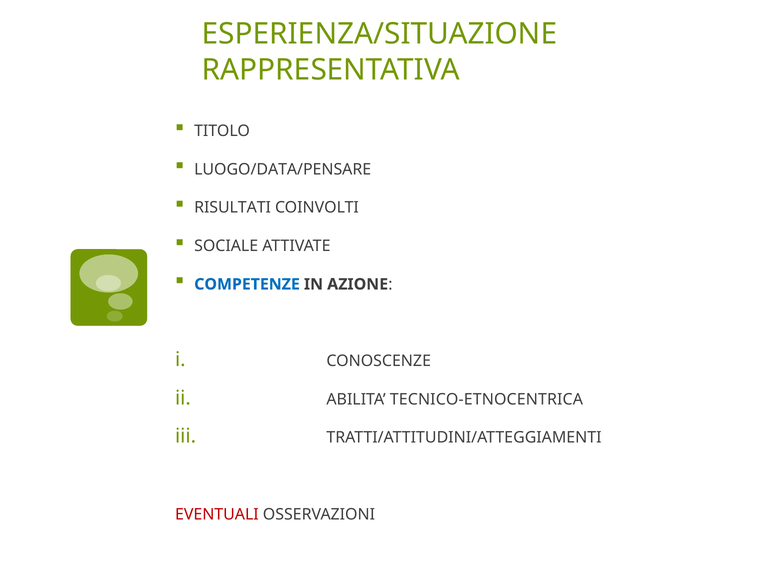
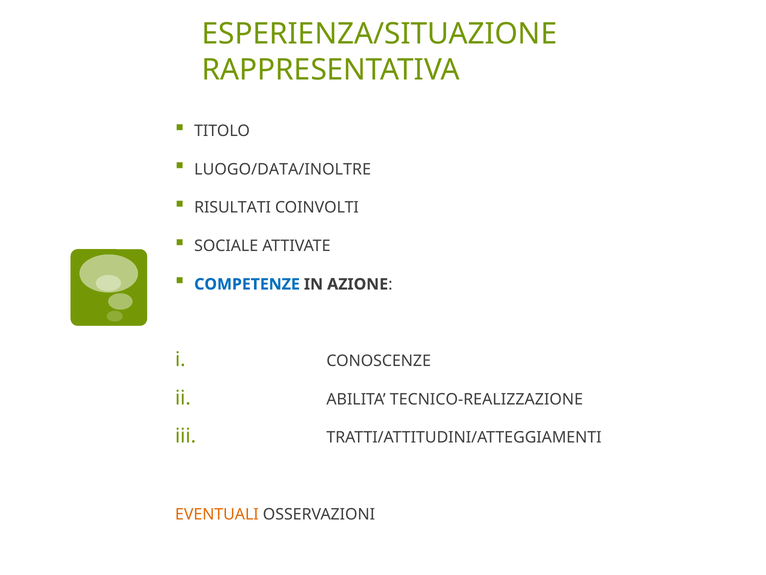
LUOGO/DATA/PENSARE: LUOGO/DATA/PENSARE -> LUOGO/DATA/INOLTRE
TECNICO-ETNOCENTRICA: TECNICO-ETNOCENTRICA -> TECNICO-REALIZZAZIONE
EVENTUALI colour: red -> orange
